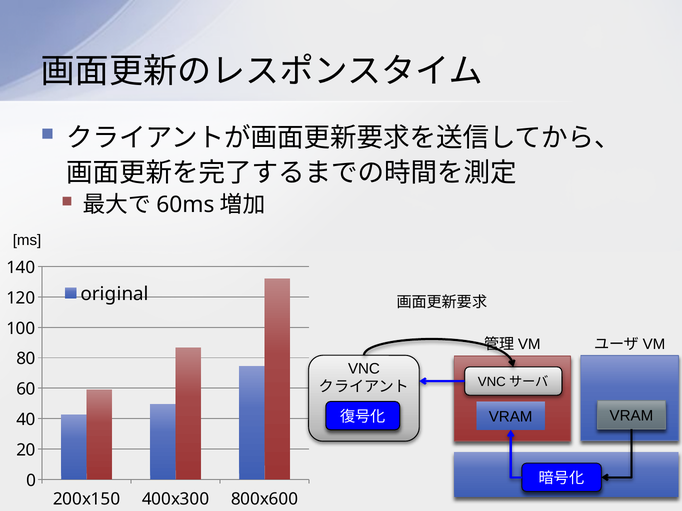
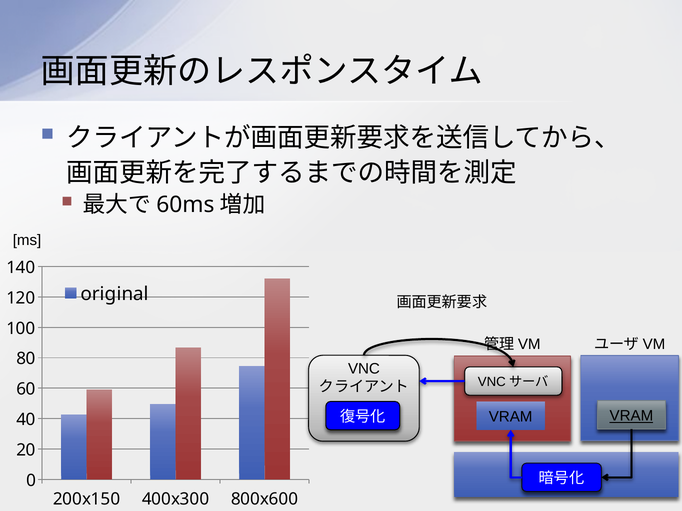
VRAM at (631, 416) underline: none -> present
